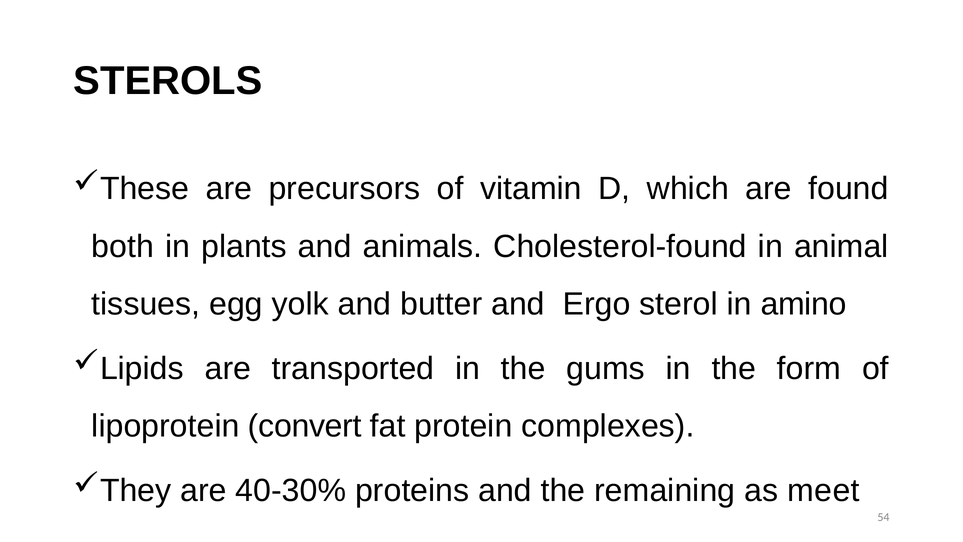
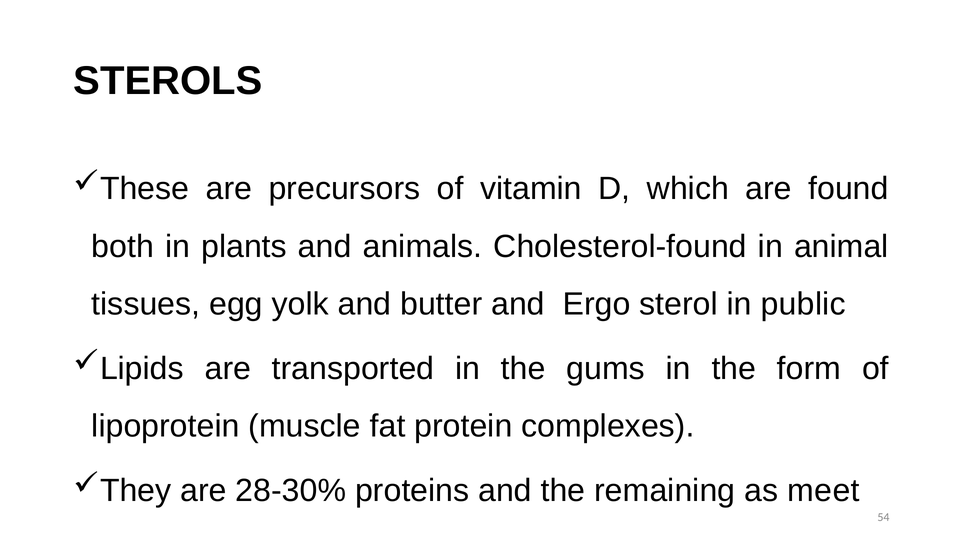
amino: amino -> public
convert: convert -> muscle
40-30%: 40-30% -> 28-30%
